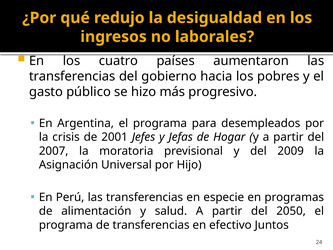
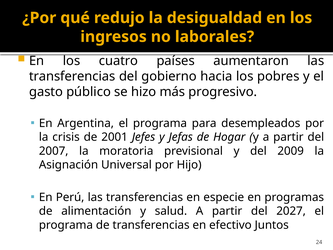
2050: 2050 -> 2027
